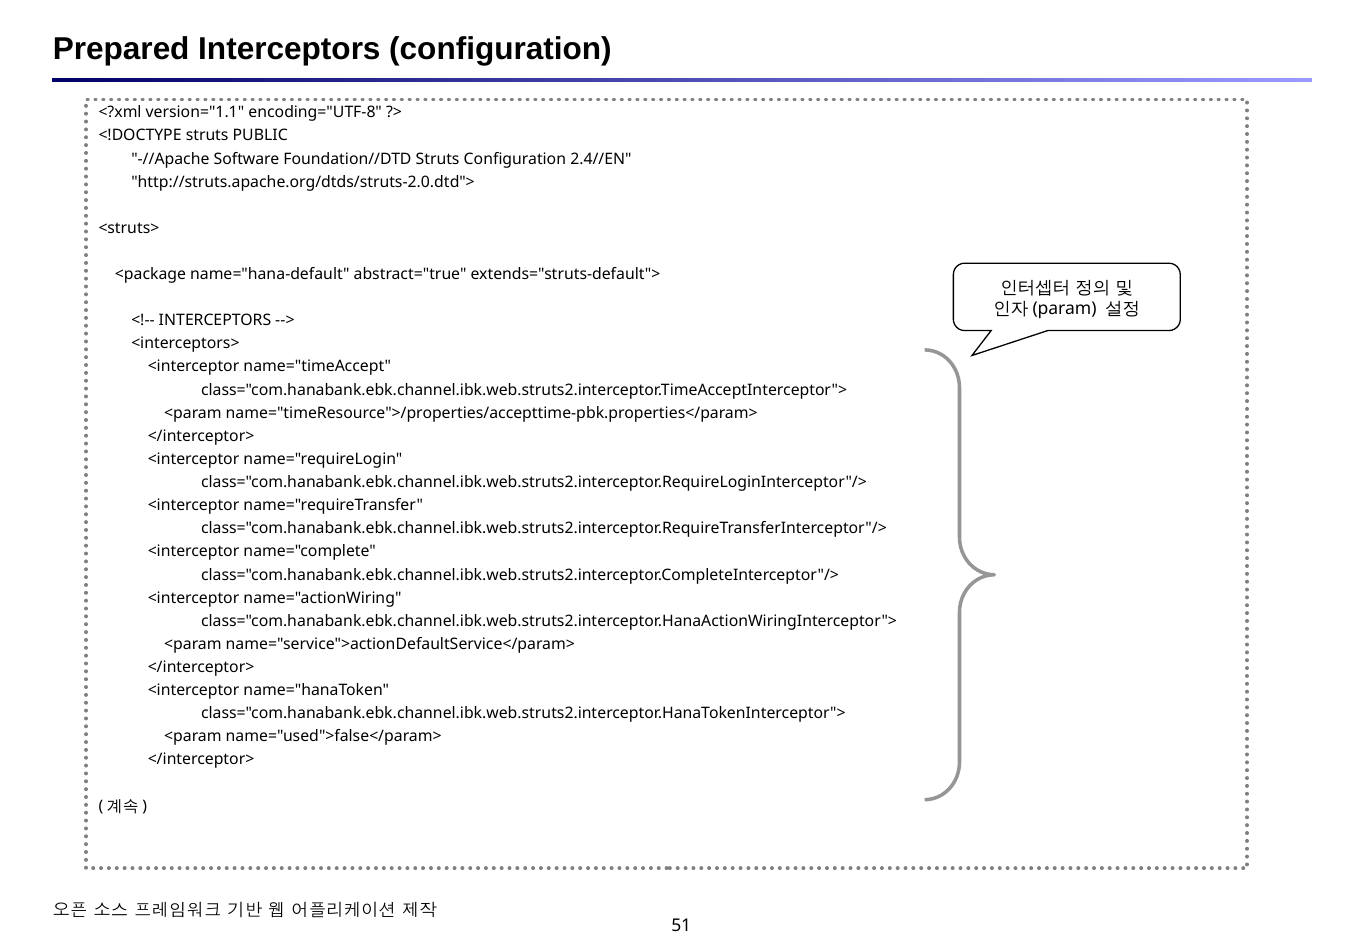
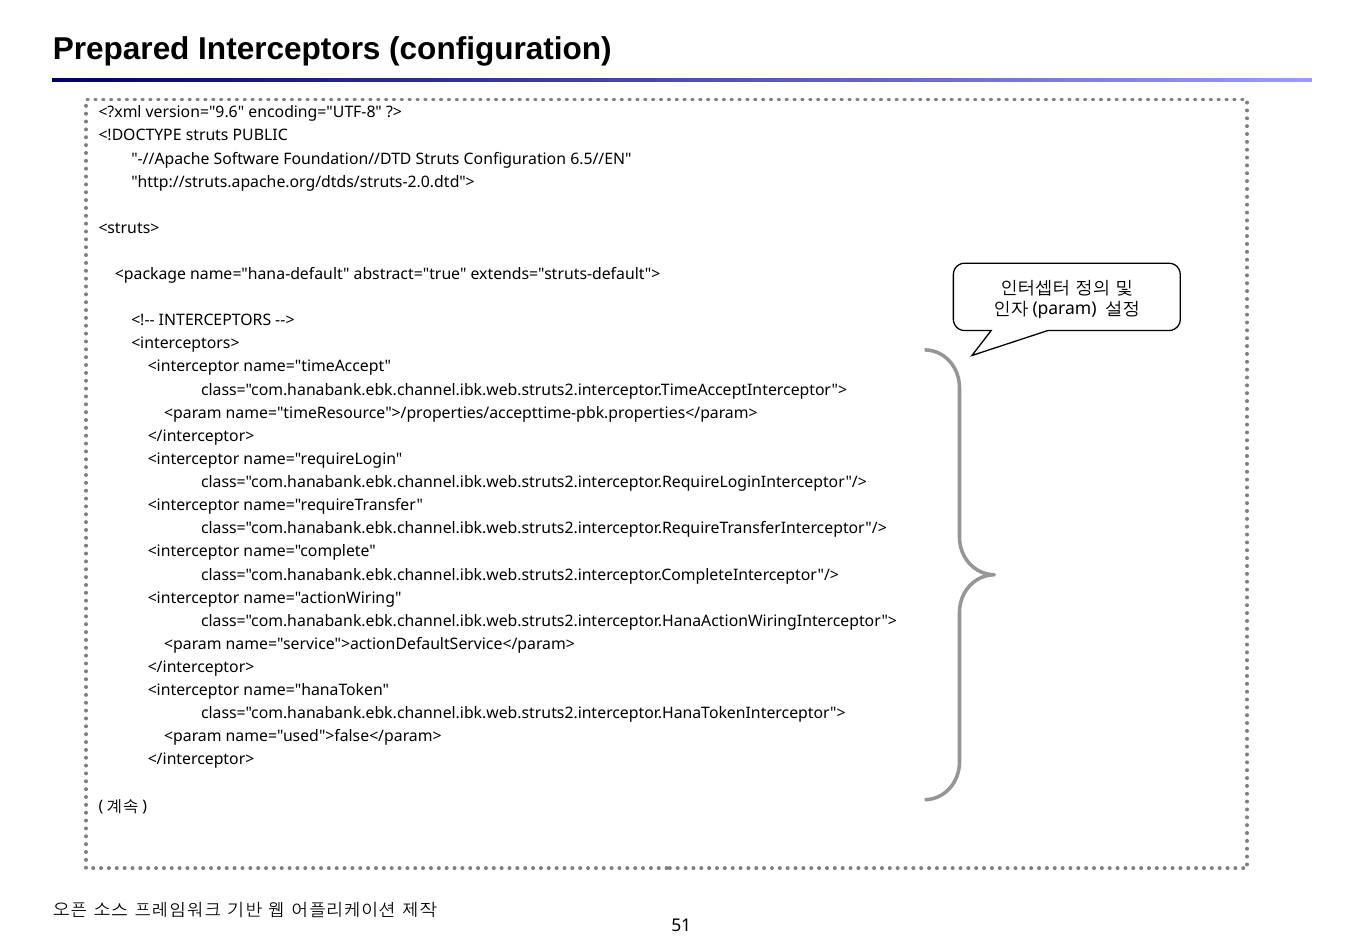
version="1.1: version="1.1 -> version="9.6
2.4//EN: 2.4//EN -> 6.5//EN
